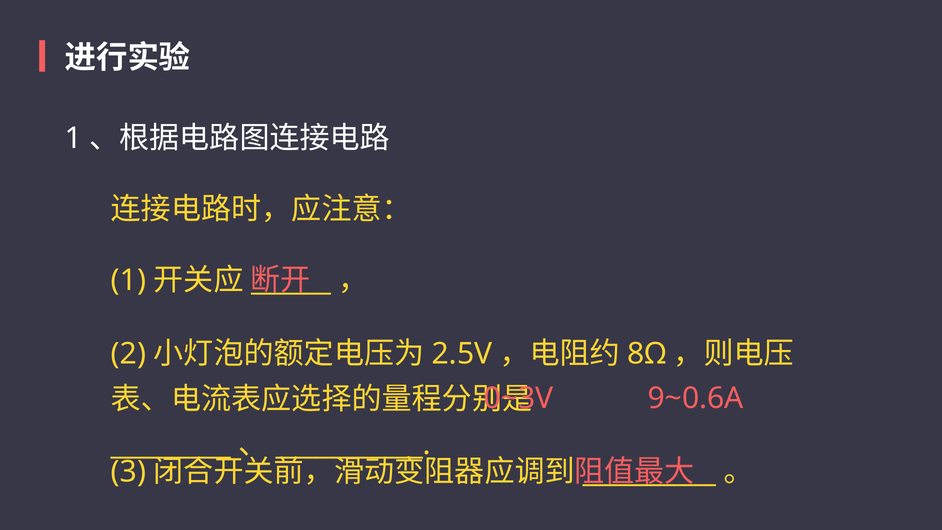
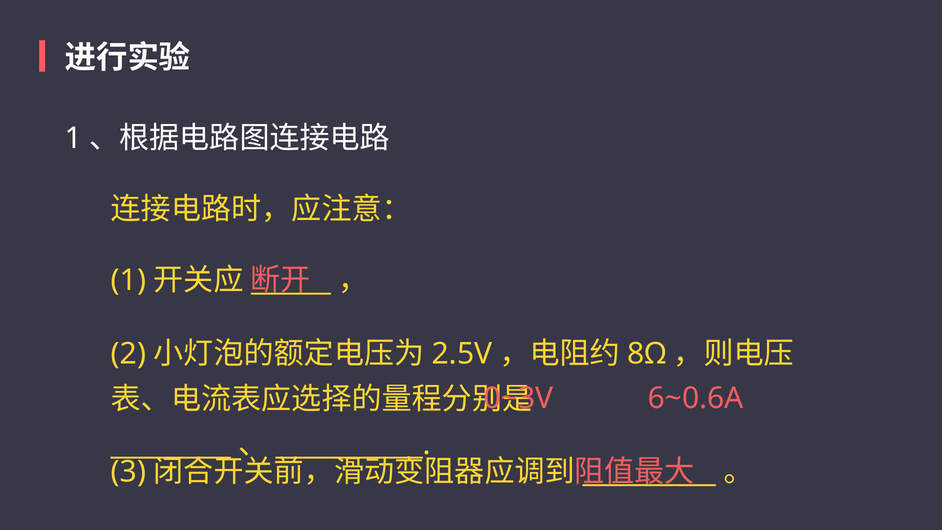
9~0.6A: 9~0.6A -> 6~0.6A
